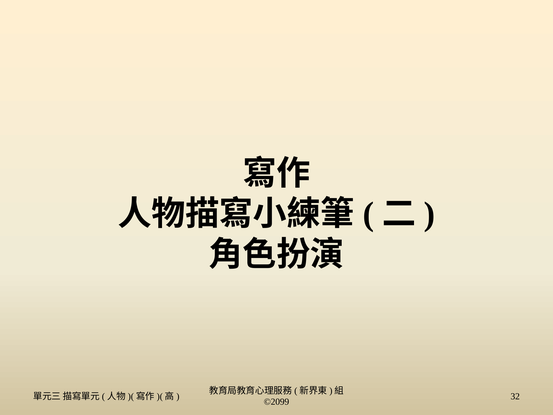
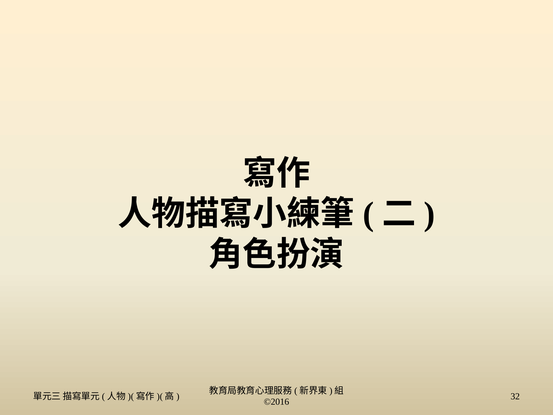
©2099: ©2099 -> ©2016
